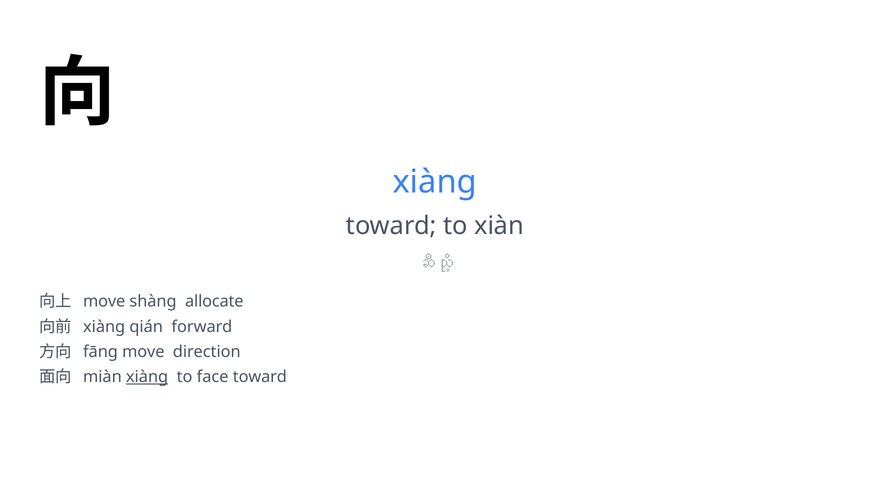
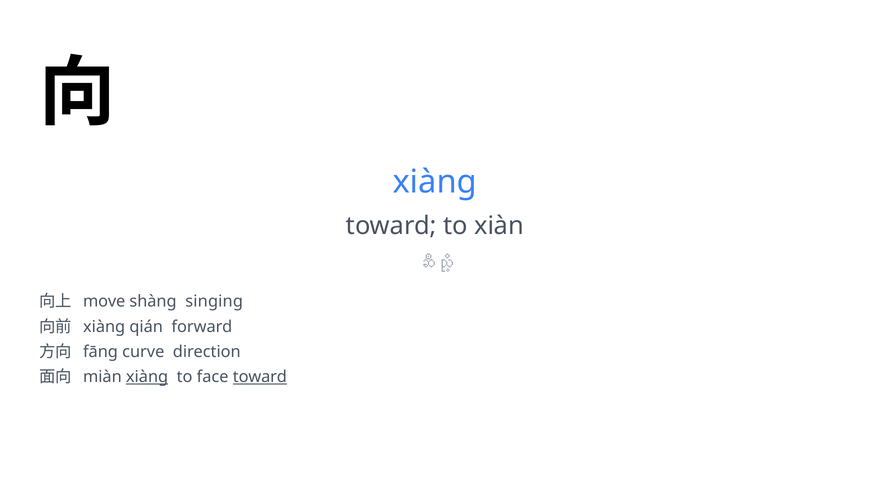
allocate: allocate -> singing
fāng move: move -> curve
toward at (260, 377) underline: none -> present
